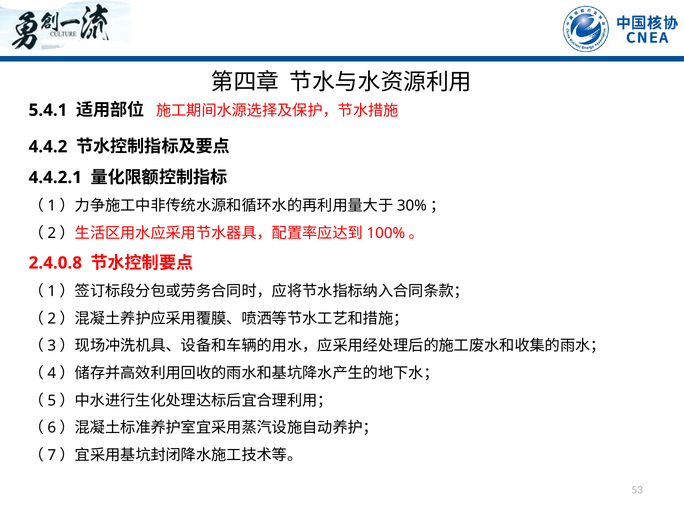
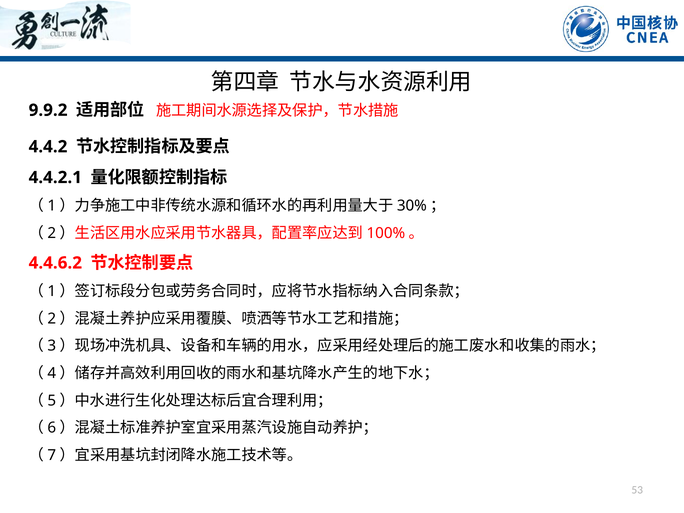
5.4.1: 5.4.1 -> 9.9.2
2.4.0.8: 2.4.0.8 -> 4.4.6.2
